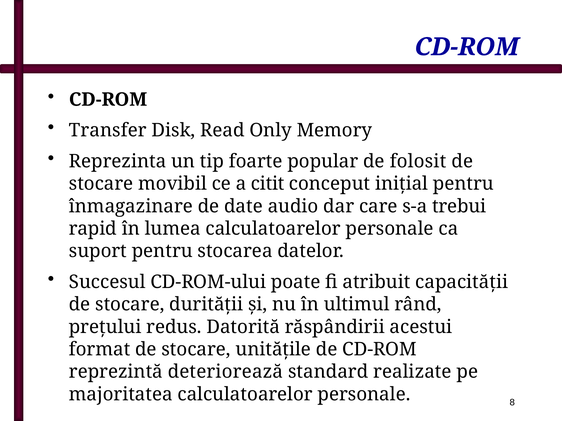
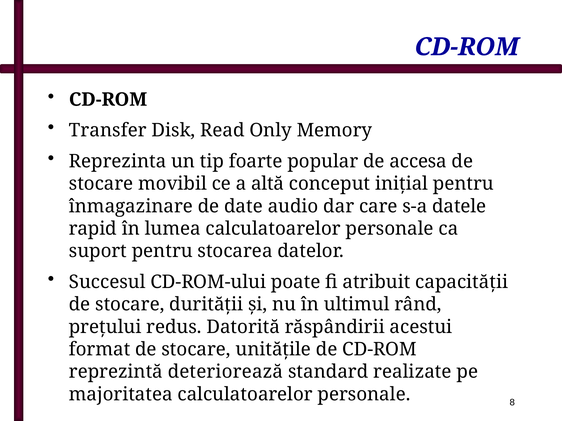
folosit: folosit -> accesa
citit: citit -> altă
trebui: trebui -> datele
